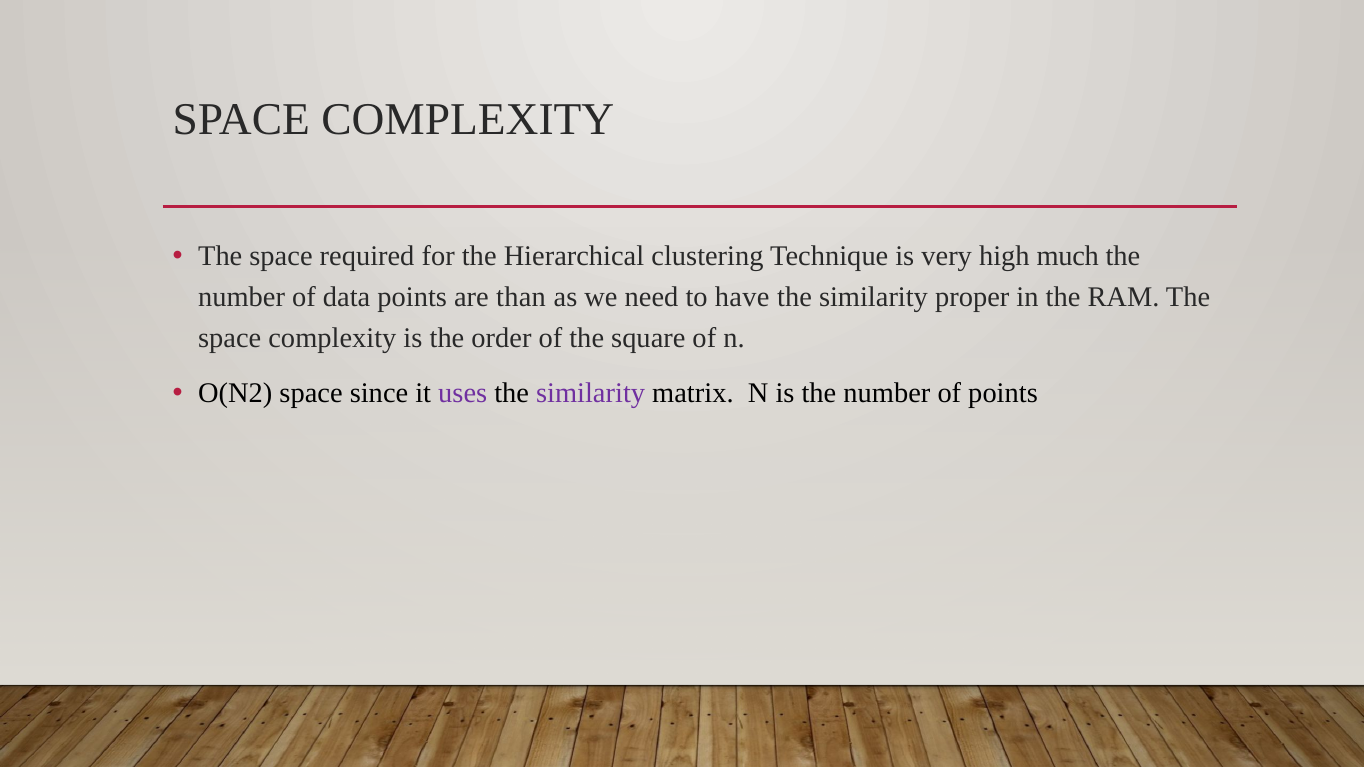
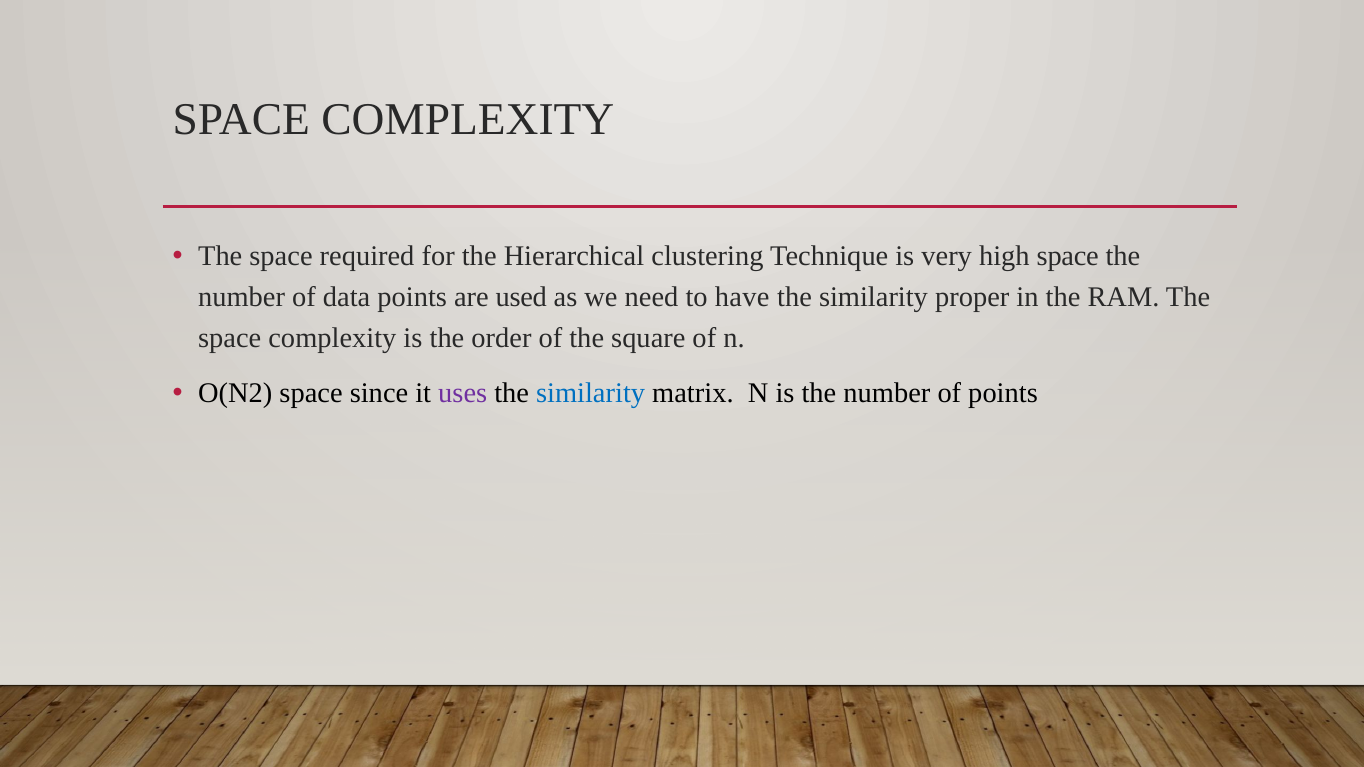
high much: much -> space
than: than -> used
similarity at (591, 393) colour: purple -> blue
